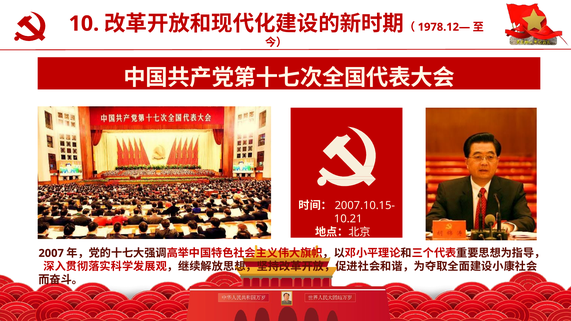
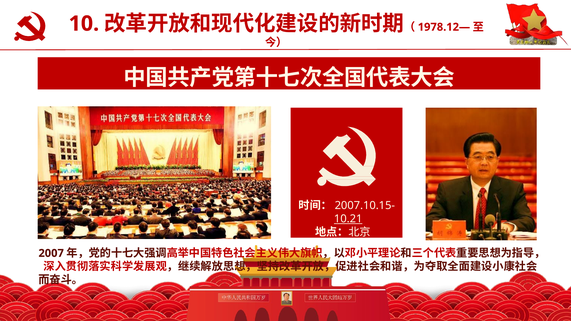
10.21 underline: none -> present
